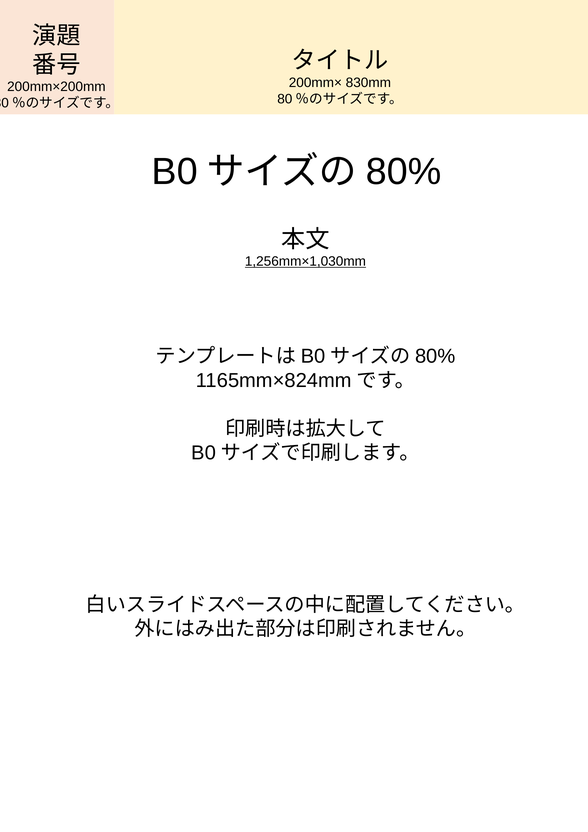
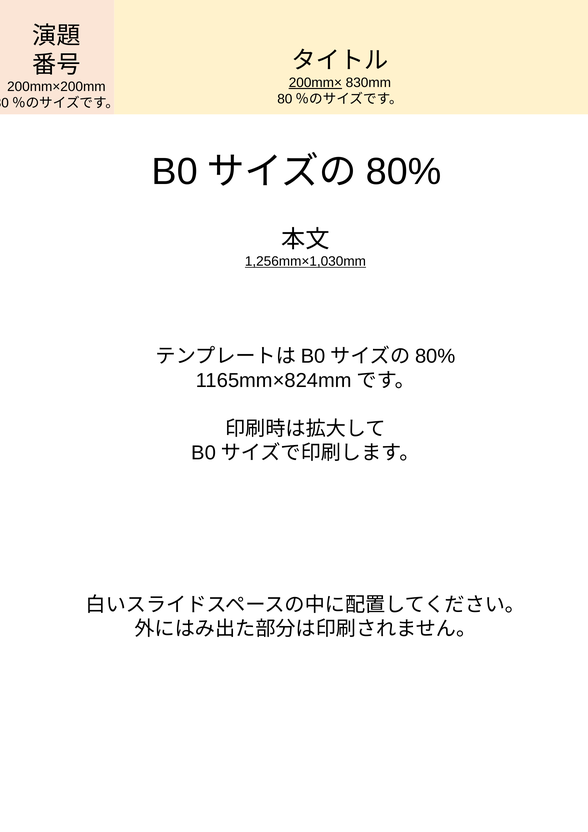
200mm× underline: none -> present
